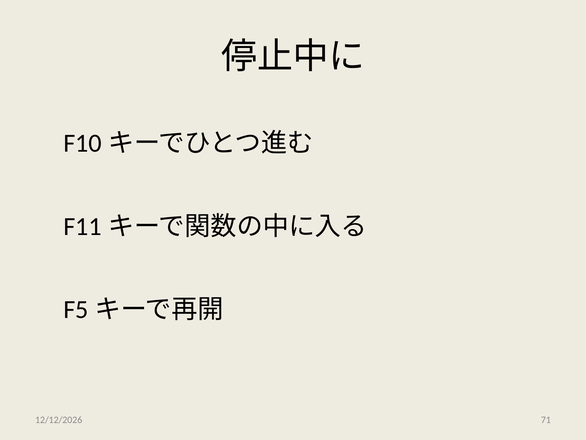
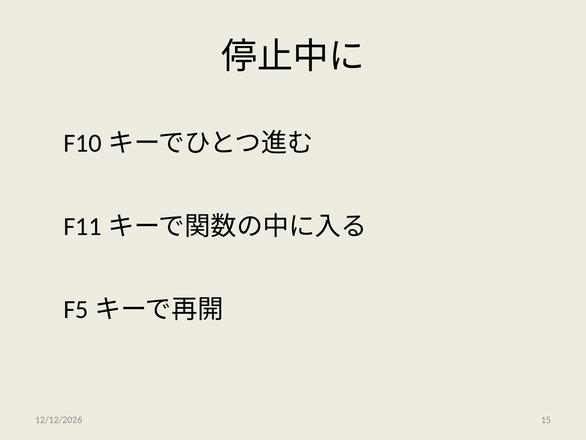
71: 71 -> 15
